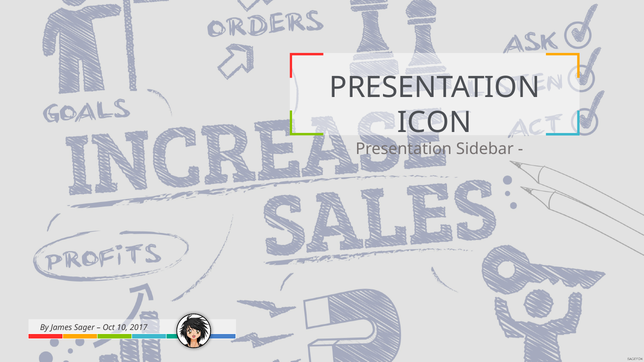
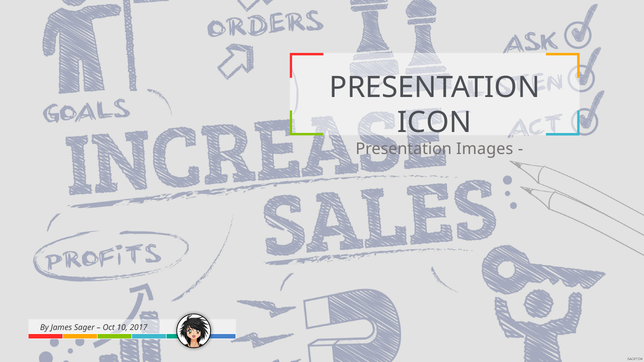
Sidebar: Sidebar -> Images
